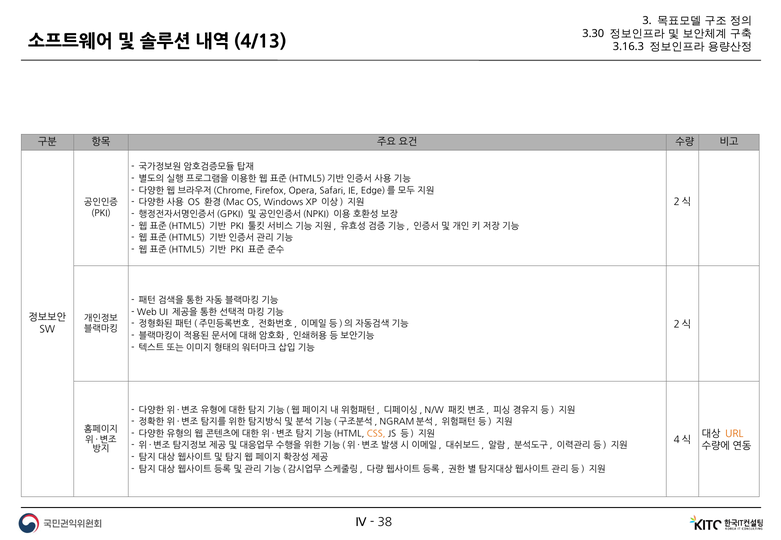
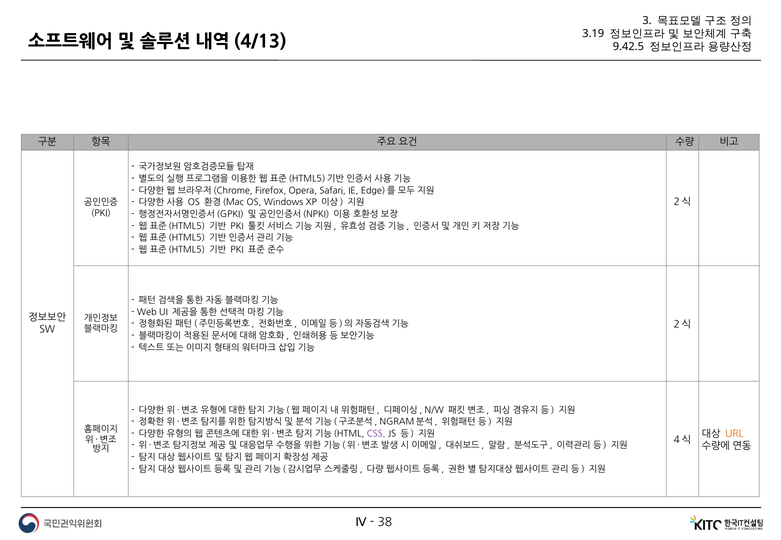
3.30: 3.30 -> 3.19
3.16.3: 3.16.3 -> 9.42.5
CSS colour: orange -> purple
